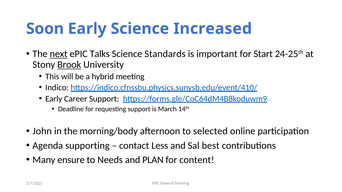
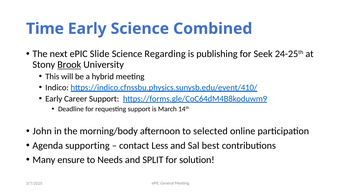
Soon: Soon -> Time
Increased: Increased -> Combined
next underline: present -> none
Talks: Talks -> Slide
Standards: Standards -> Regarding
important: important -> publishing
Start: Start -> Seek
PLAN: PLAN -> SPLIT
content: content -> solution
